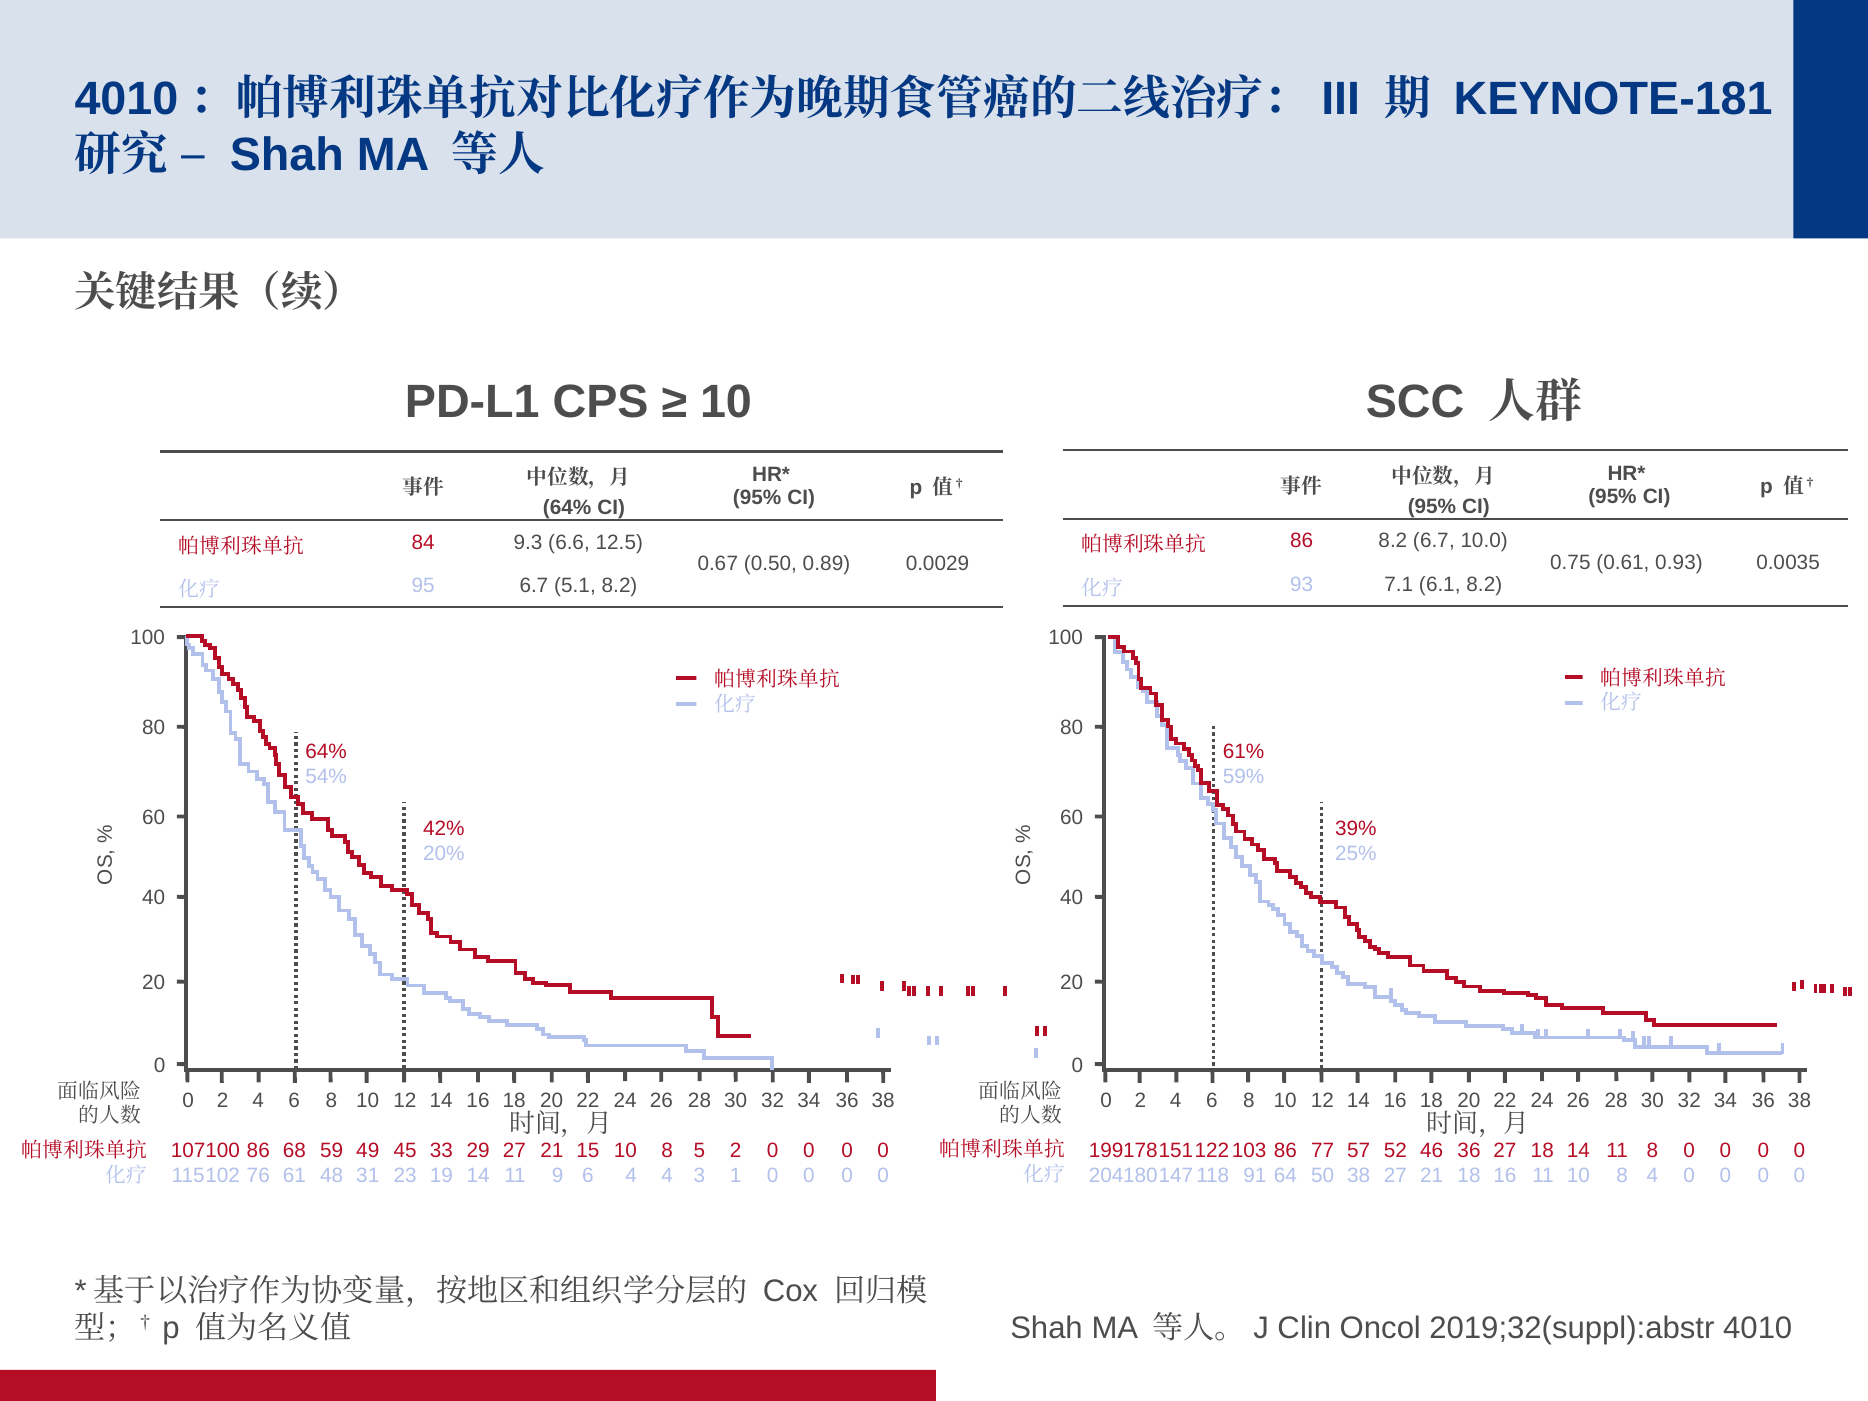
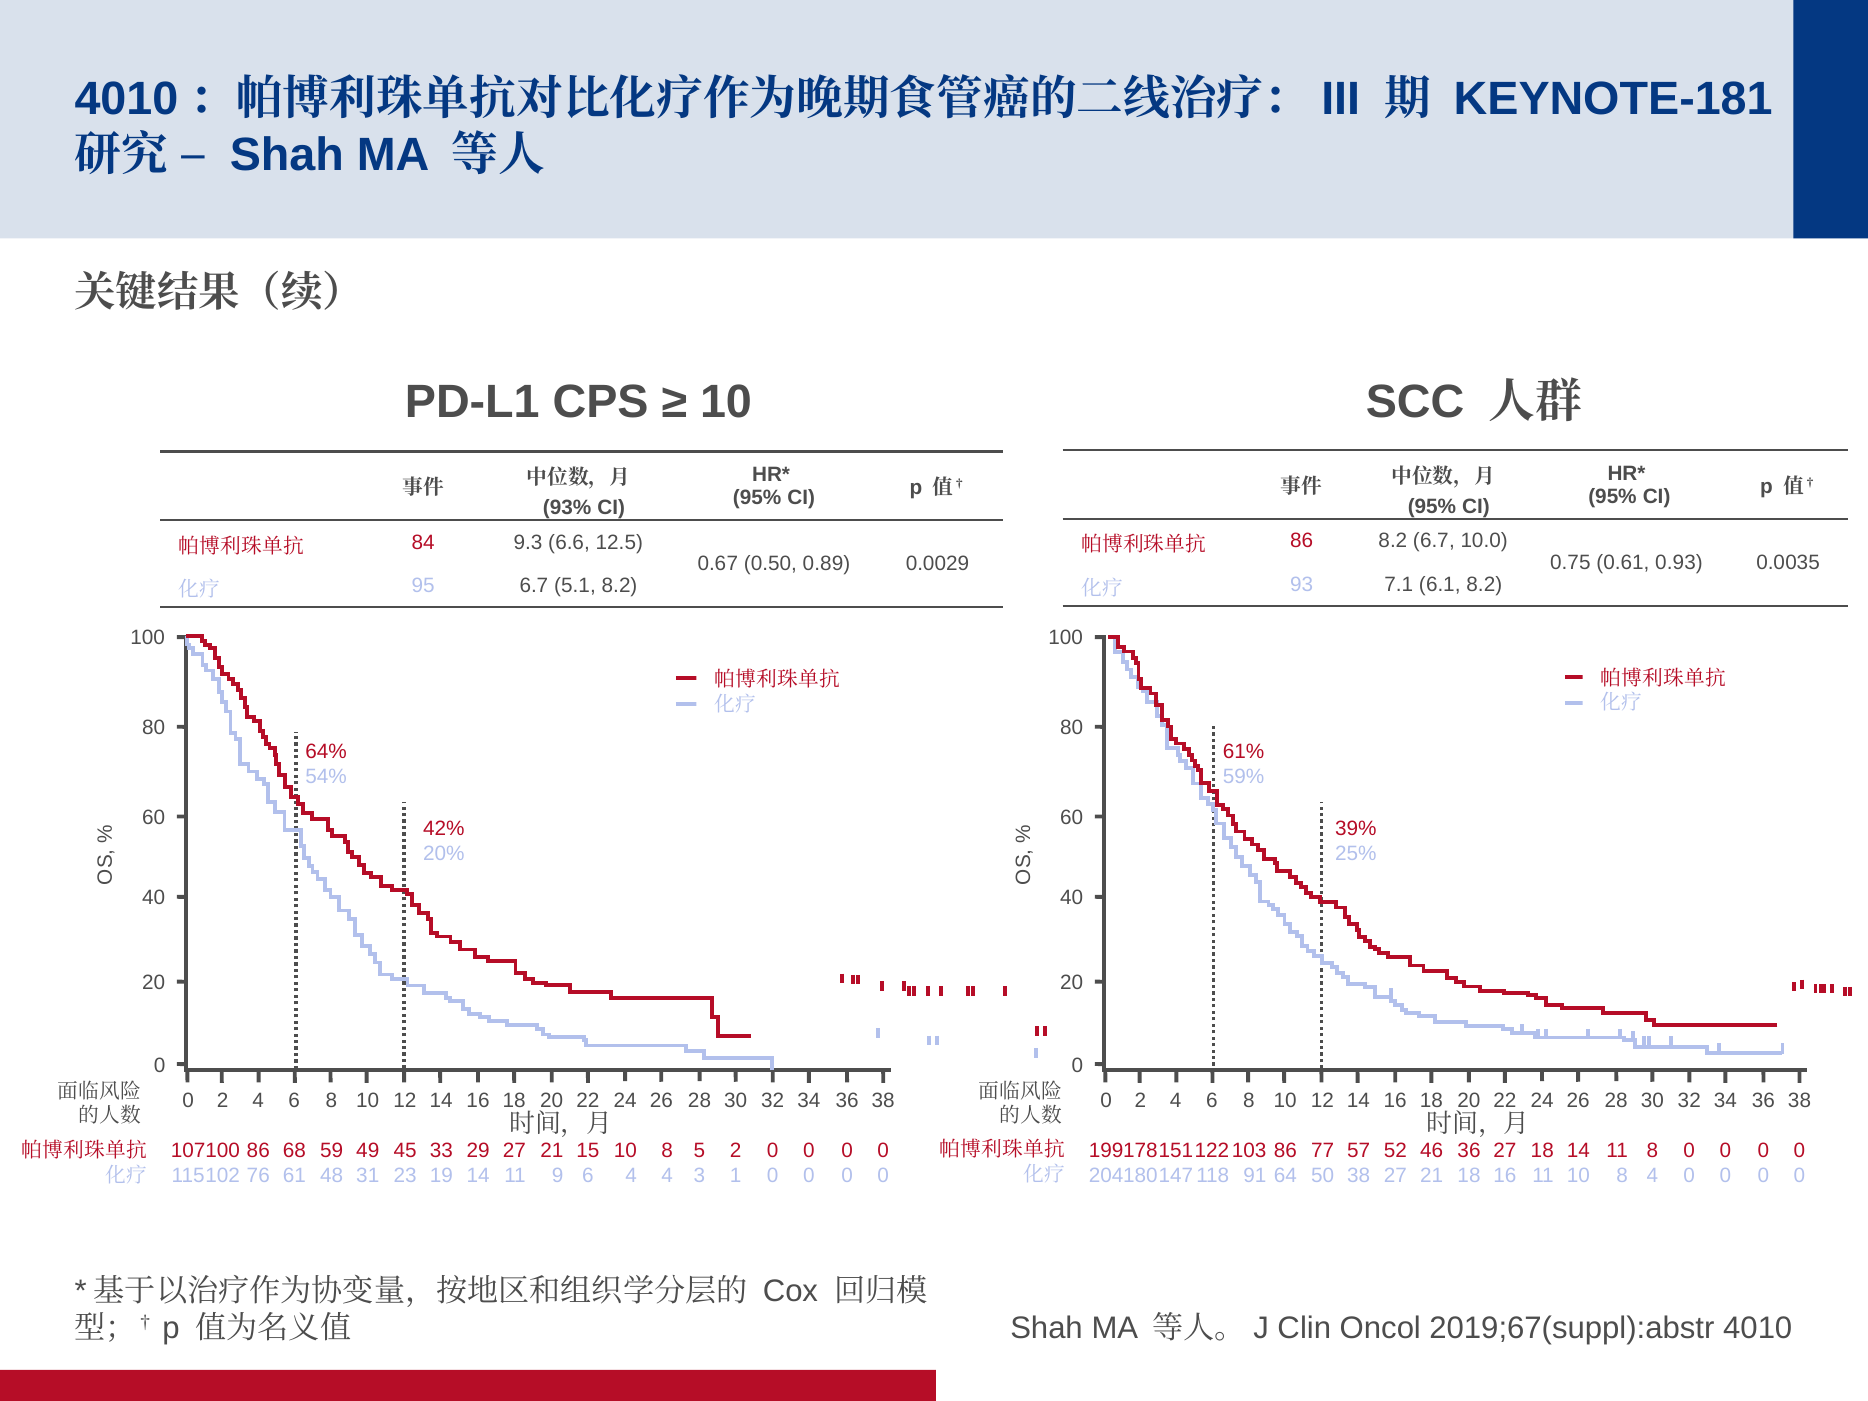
64% at (567, 508): 64% -> 93%
2019;32(suppl):abstr: 2019;32(suppl):abstr -> 2019;67(suppl):abstr
